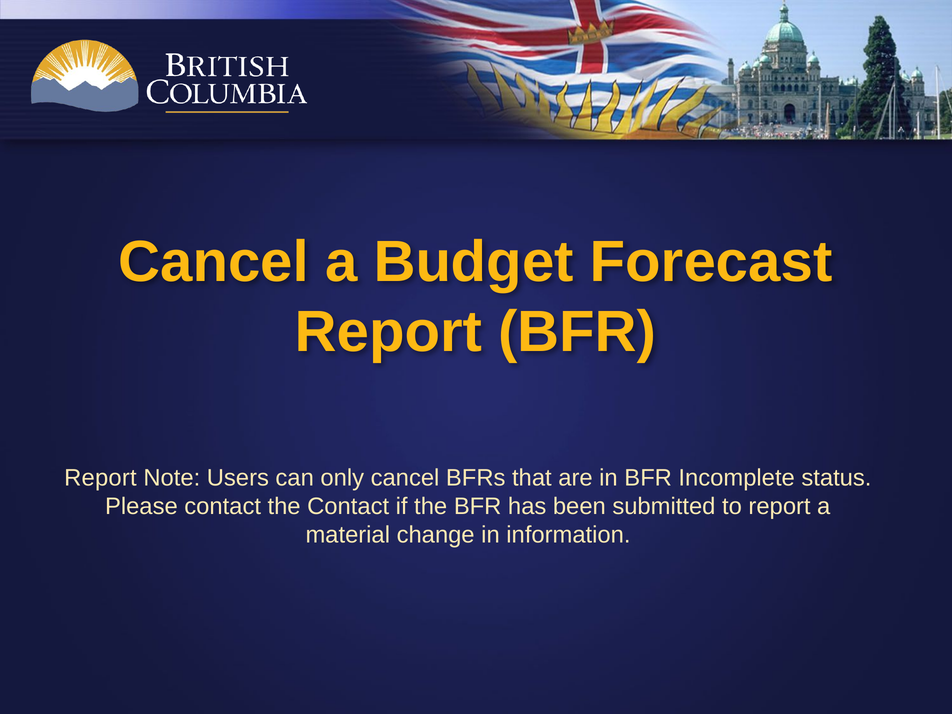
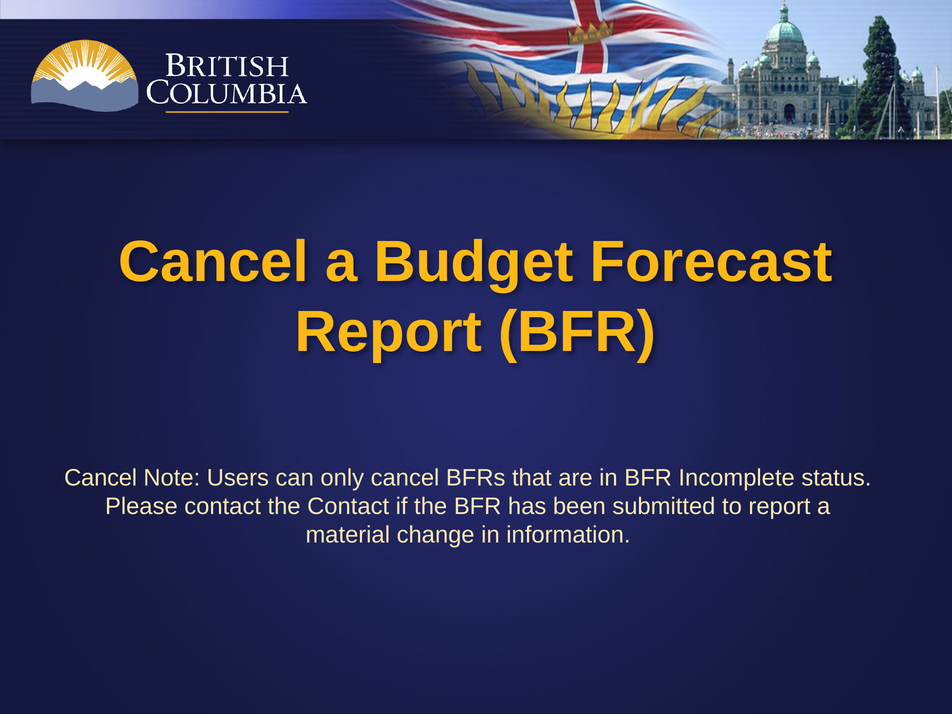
Report at (100, 478): Report -> Cancel
